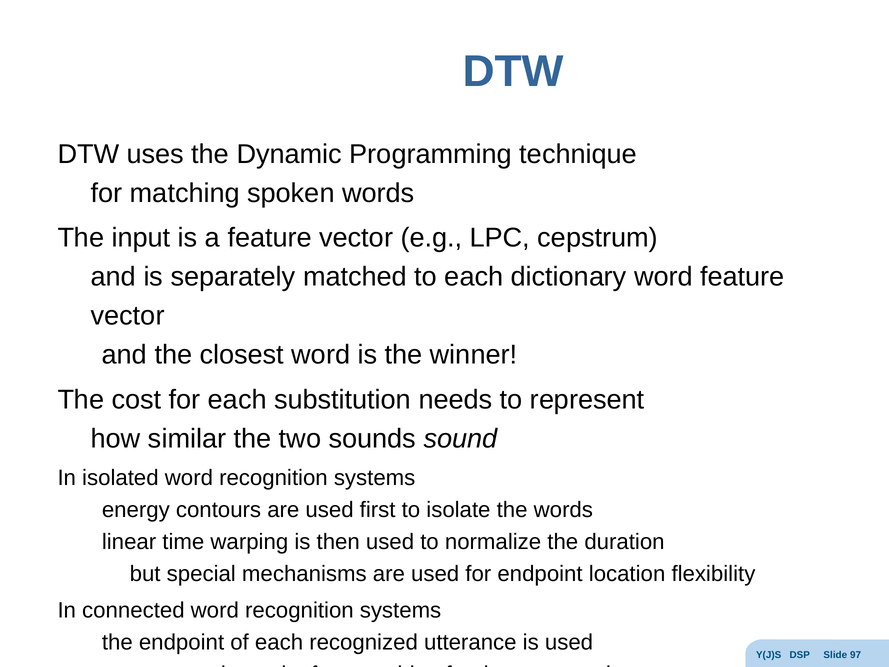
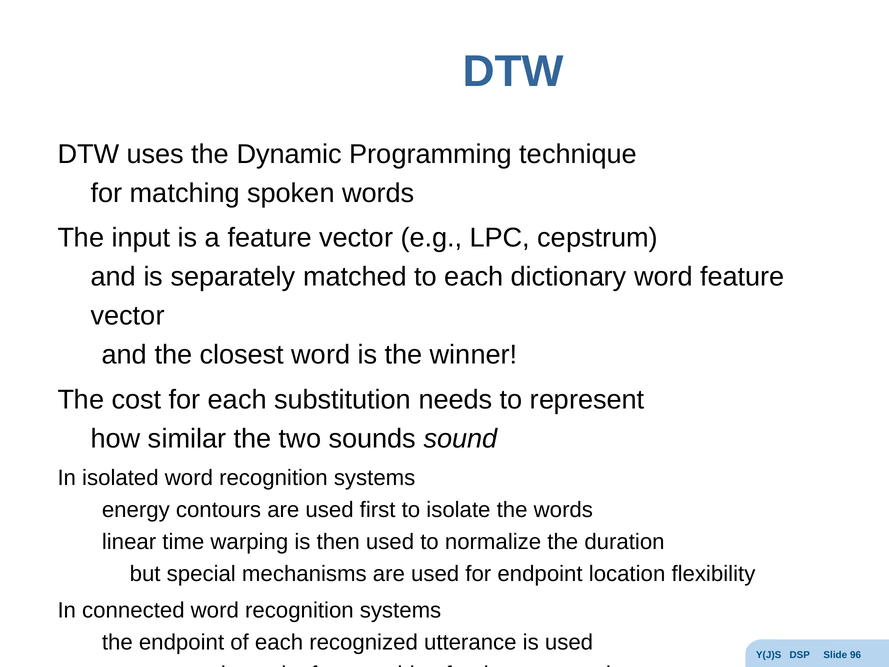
97: 97 -> 96
